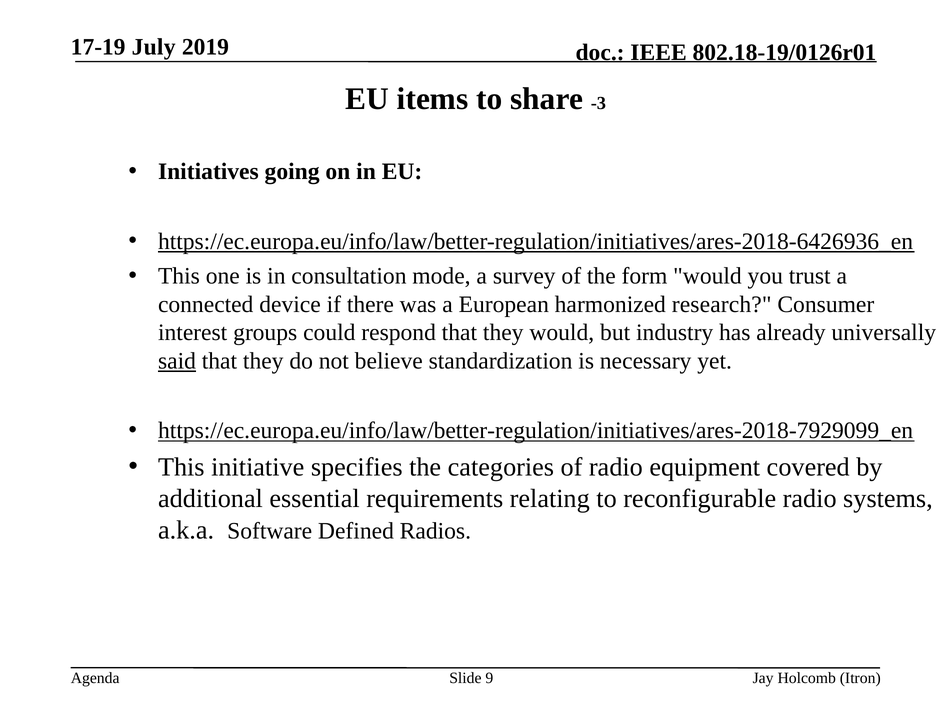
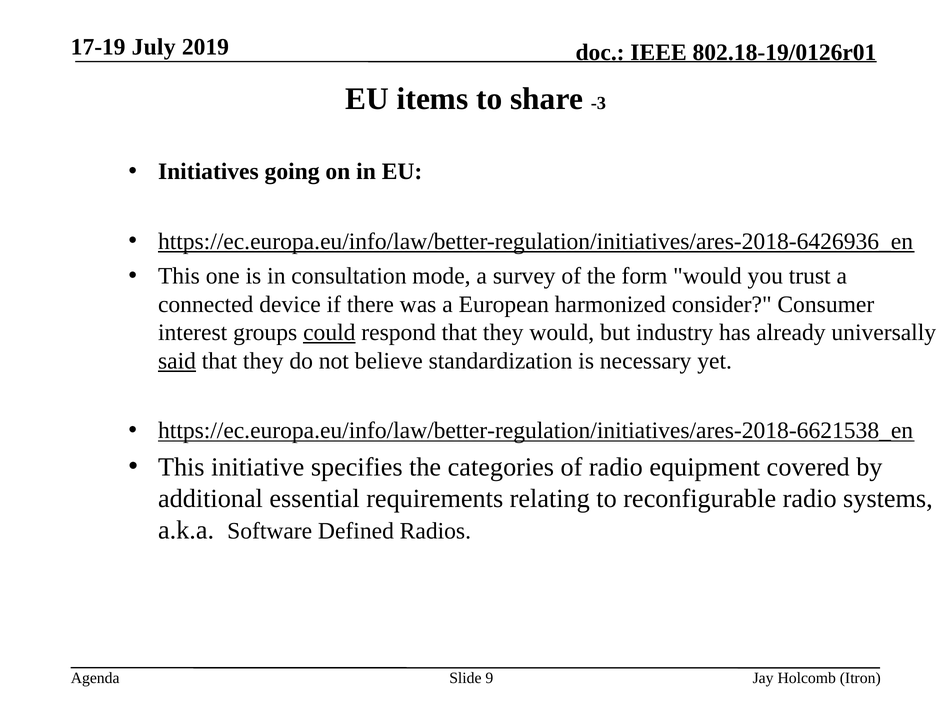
research: research -> consider
could underline: none -> present
https://ec.europa.eu/info/law/better-regulation/initiatives/ares-2018-7929099_en: https://ec.europa.eu/info/law/better-regulation/initiatives/ares-2018-7929099_en -> https://ec.europa.eu/info/law/better-regulation/initiatives/ares-2018-6621538_en
